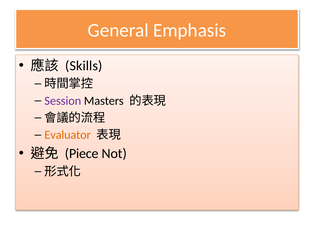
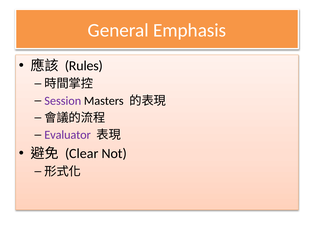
Skills: Skills -> Rules
Evaluator colour: orange -> purple
Piece: Piece -> Clear
